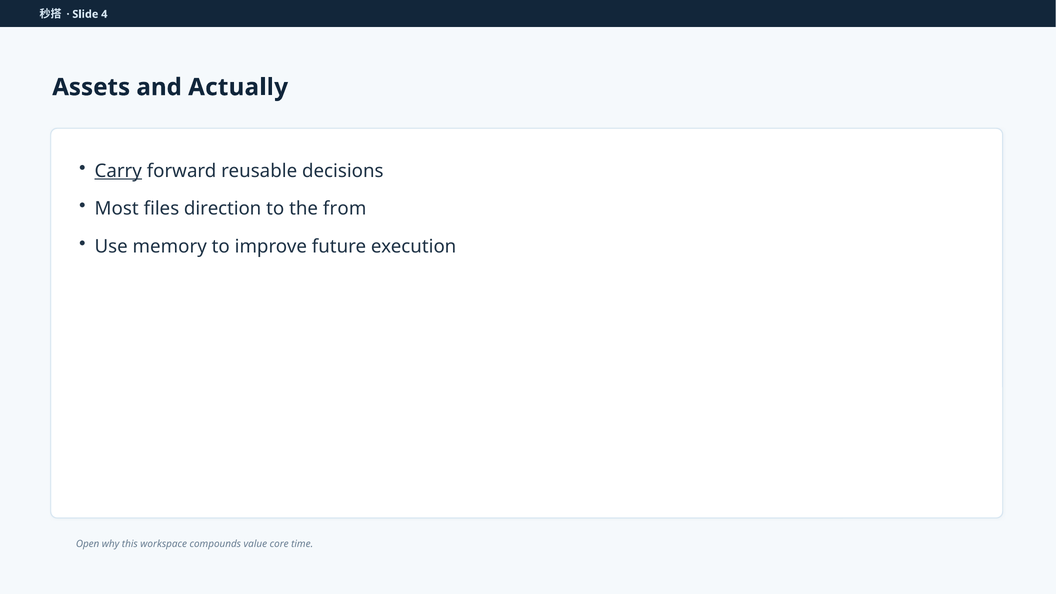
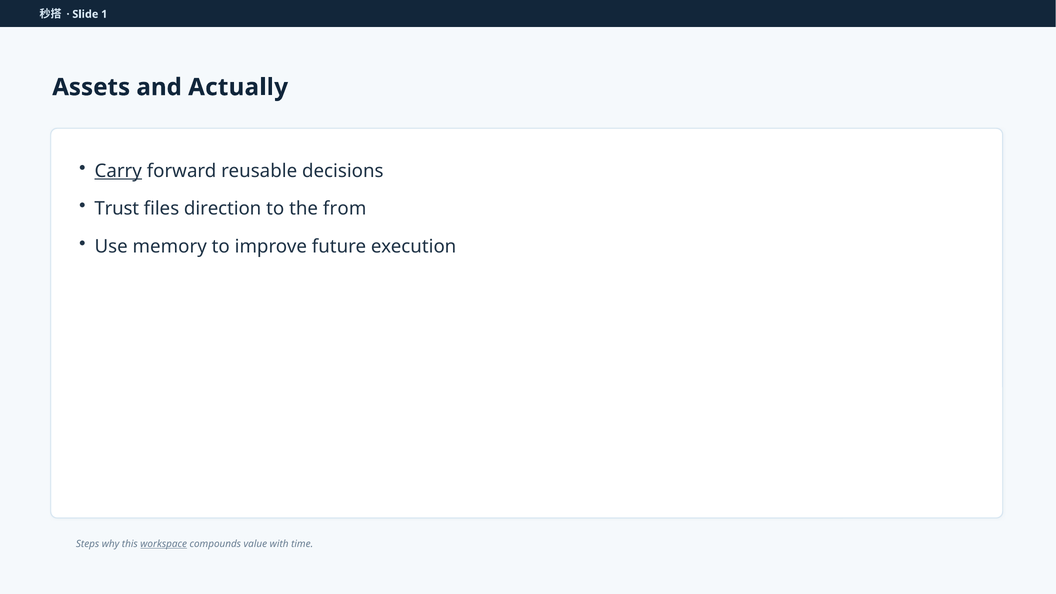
4: 4 -> 1
Most: Most -> Trust
Open: Open -> Steps
workspace underline: none -> present
core: core -> with
